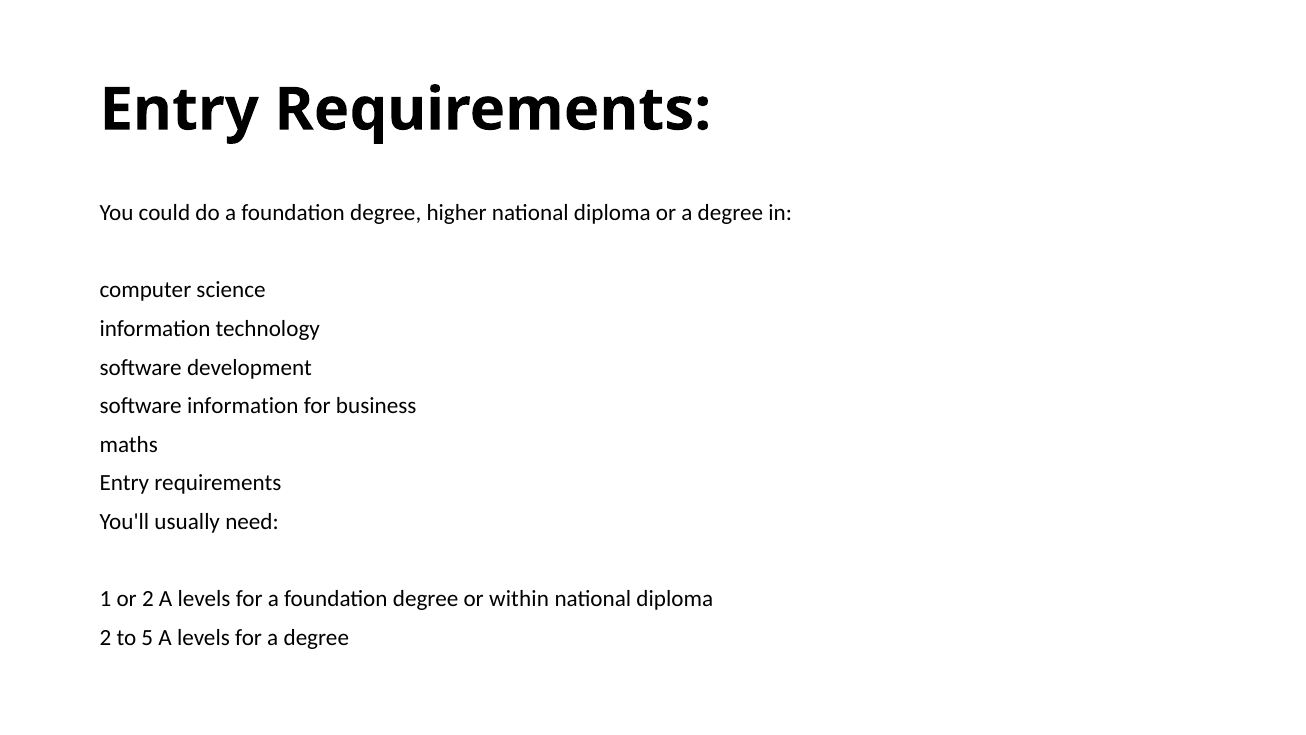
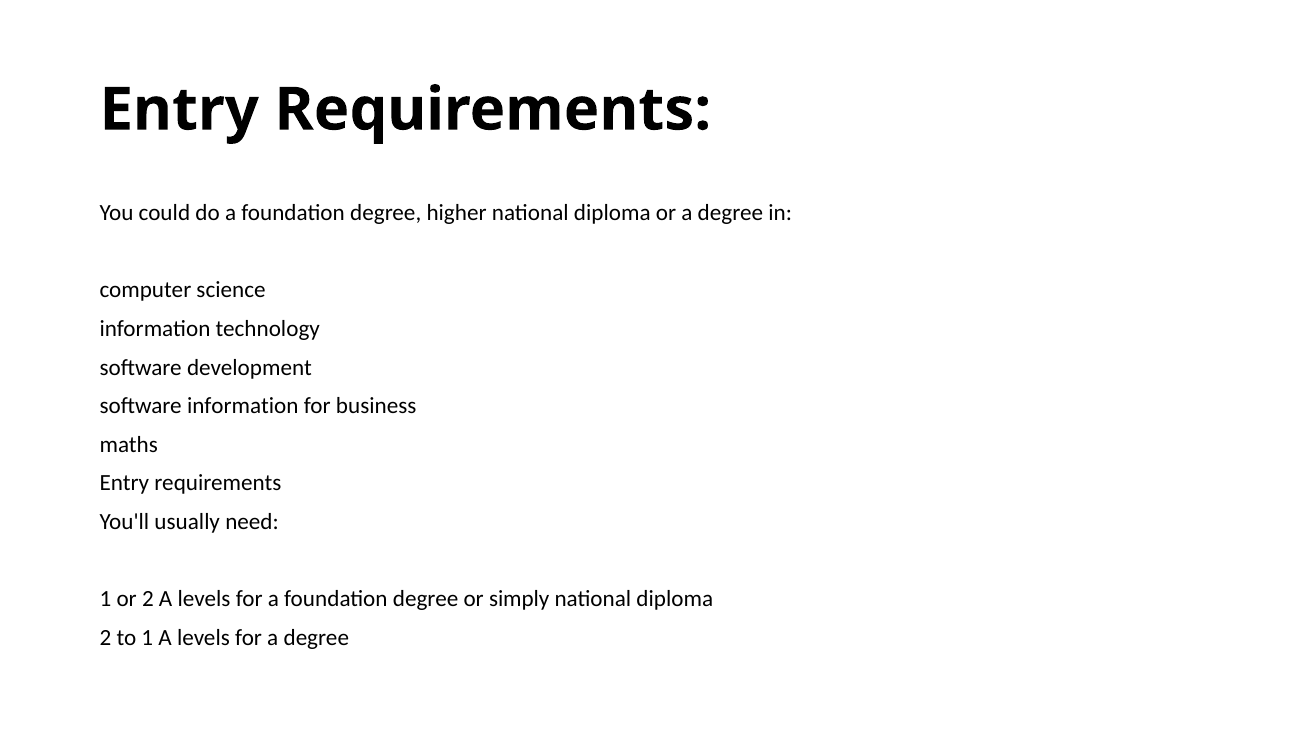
within: within -> simply
to 5: 5 -> 1
